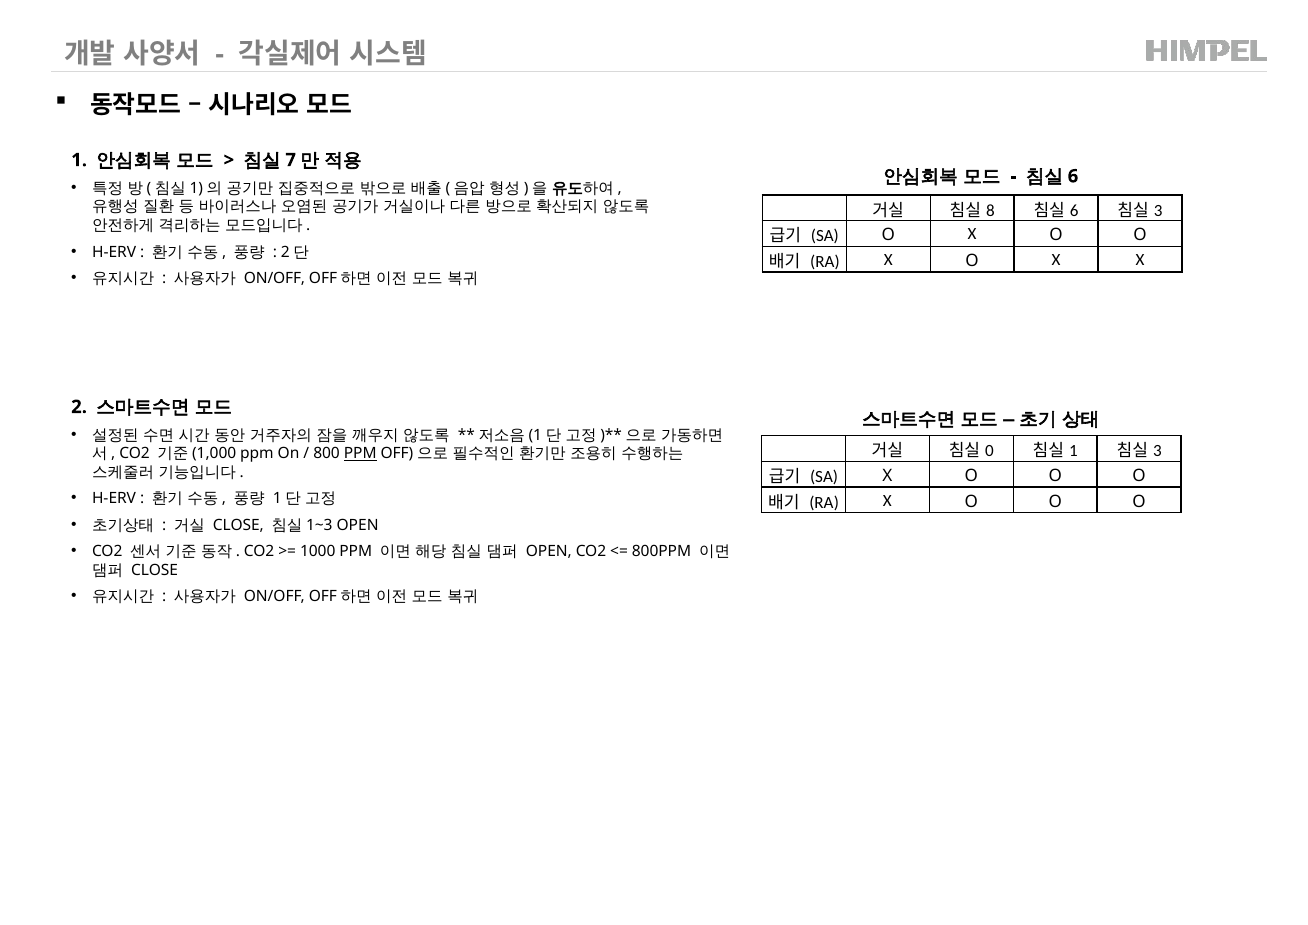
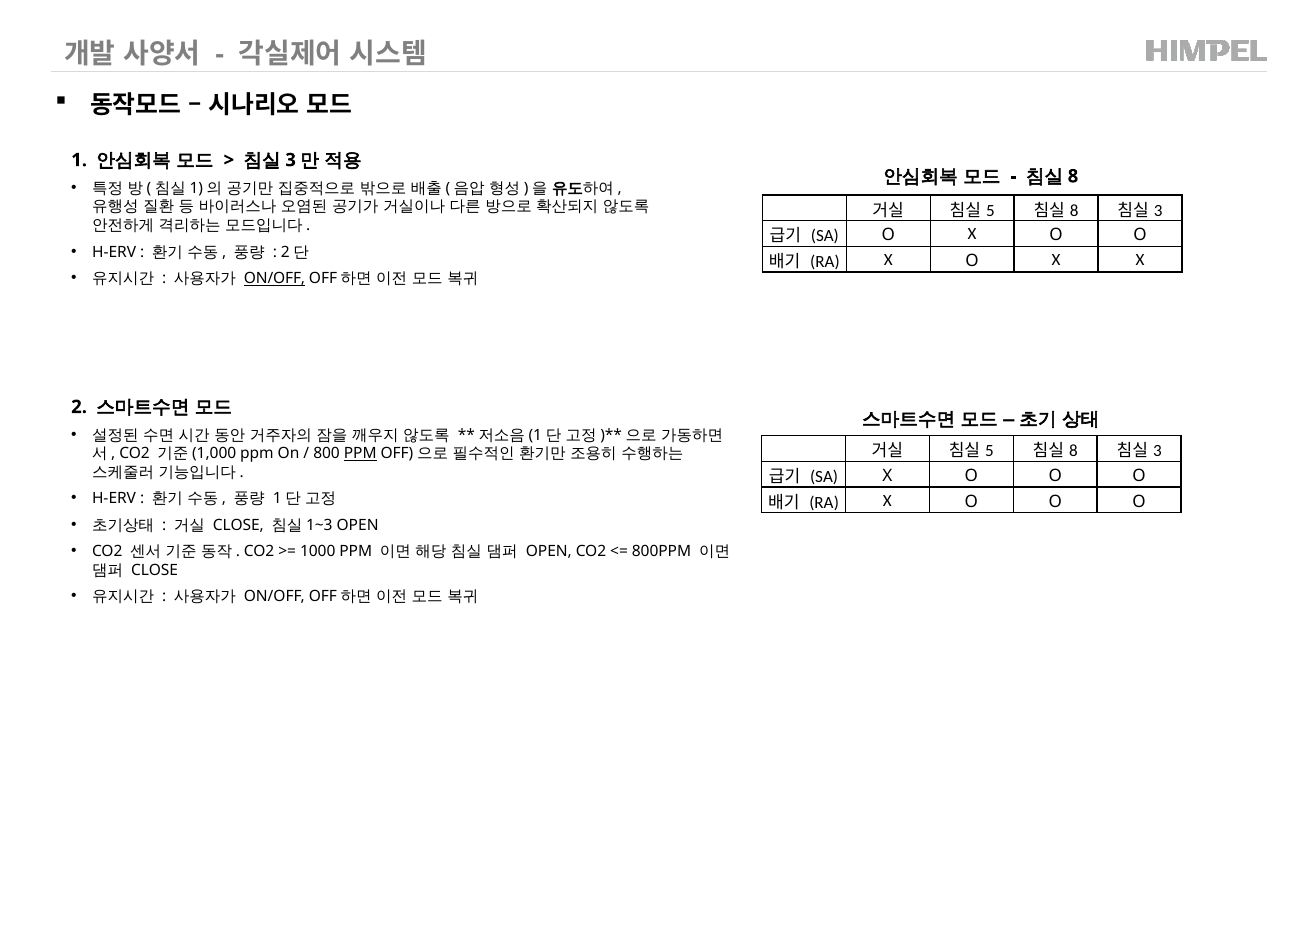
7 at (291, 160): 7 -> 3
6 at (1073, 176): 6 -> 8
8 at (990, 210): 8 -> 5
6 at (1074, 210): 6 -> 8
ON/OFF at (275, 278) underline: none -> present
0 at (990, 451): 0 -> 5
1 at (1073, 451): 1 -> 8
